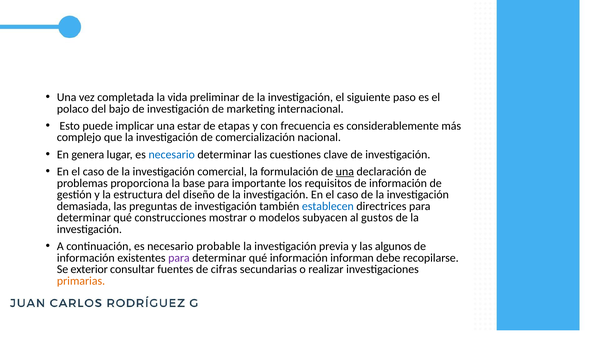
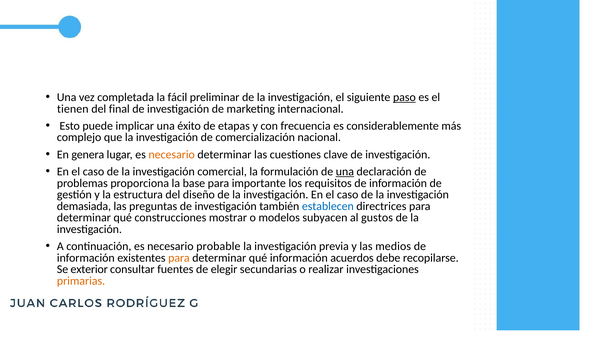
vida: vida -> fácil
paso underline: none -> present
polaco: polaco -> tienen
bajo: bajo -> final
estar: estar -> éxito
necesario at (172, 155) colour: blue -> orange
algunos: algunos -> medios
para at (179, 258) colour: purple -> orange
informan: informan -> acuerdos
cifras: cifras -> elegir
